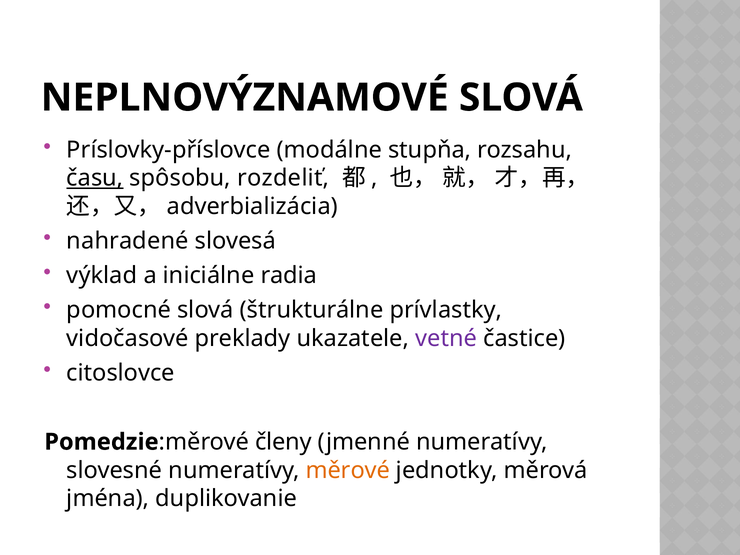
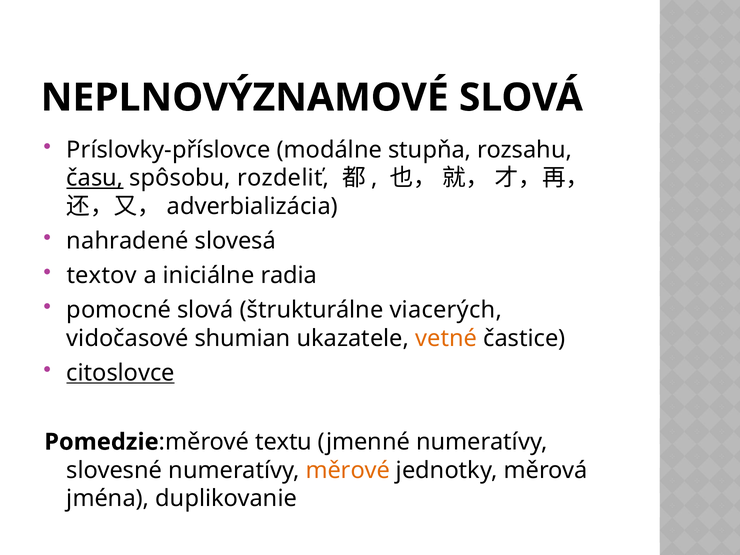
výklad: výklad -> textov
prívlastky: prívlastky -> viacerých
preklady: preklady -> shumian
vetné colour: purple -> orange
citoslovce underline: none -> present
členy: členy -> textu
